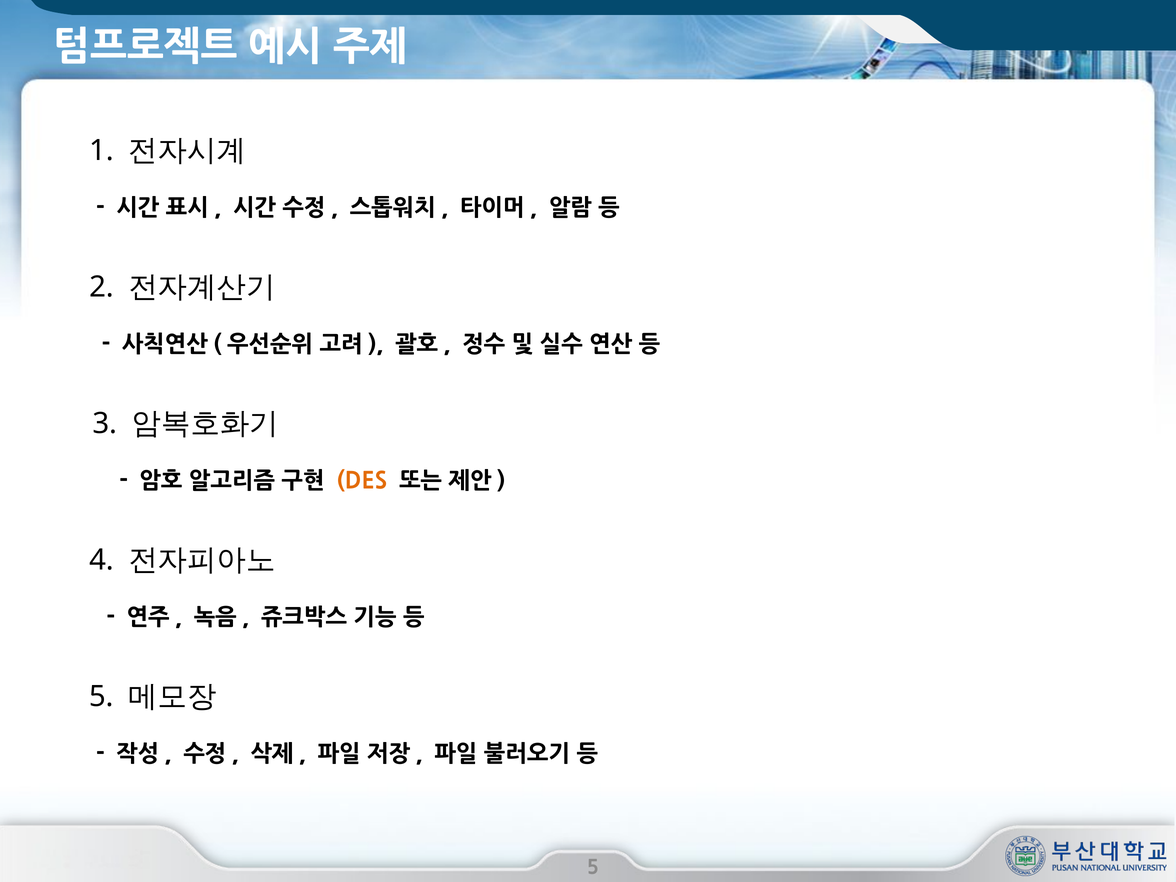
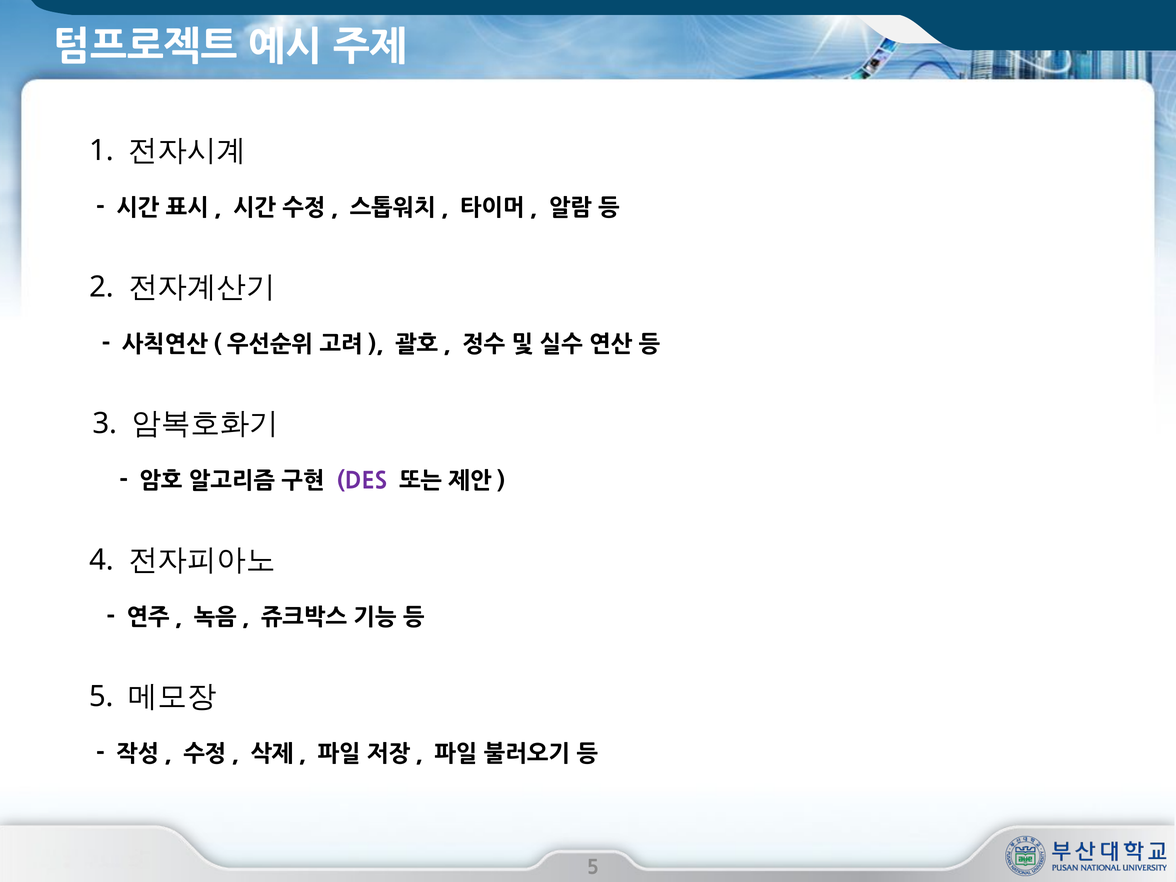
DES colour: orange -> purple
